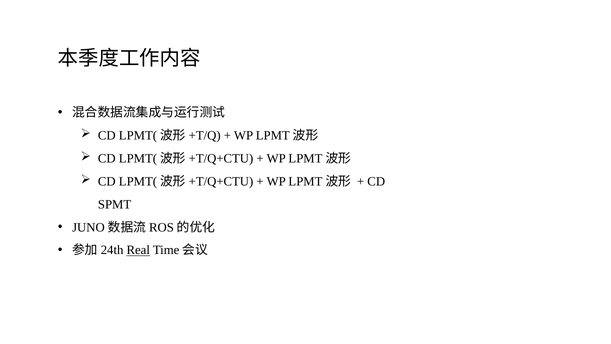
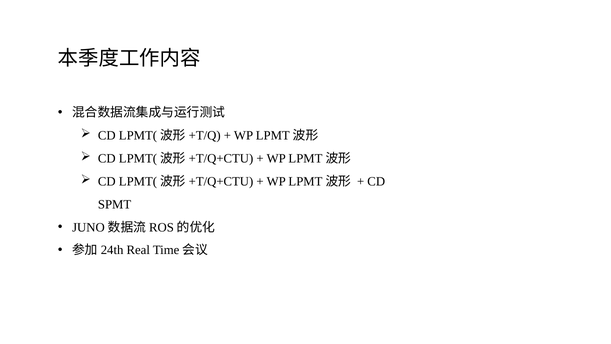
Real underline: present -> none
